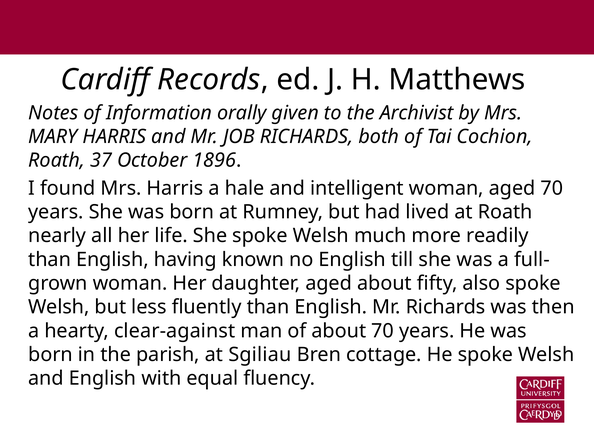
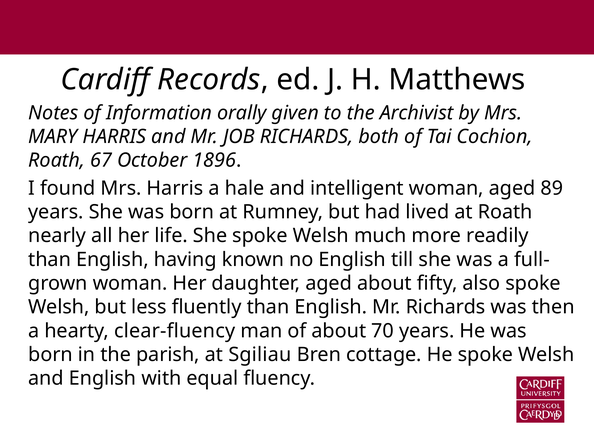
37: 37 -> 67
aged 70: 70 -> 89
clear-against: clear-against -> clear-fluency
